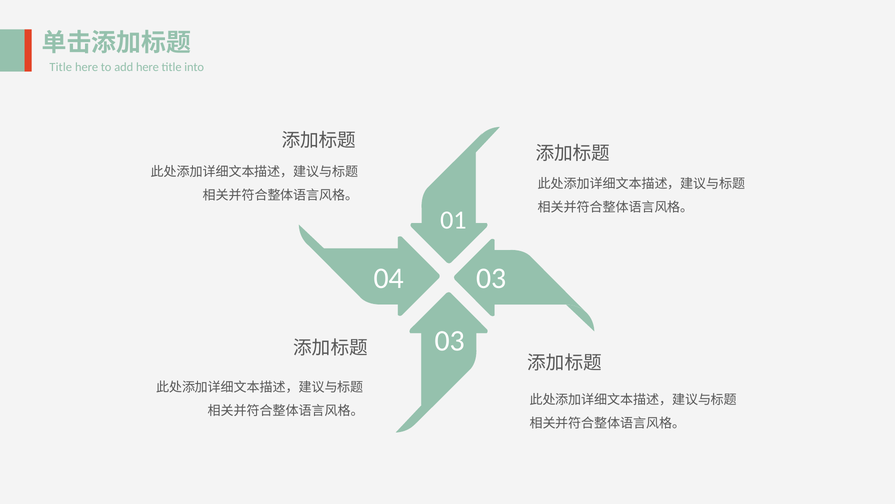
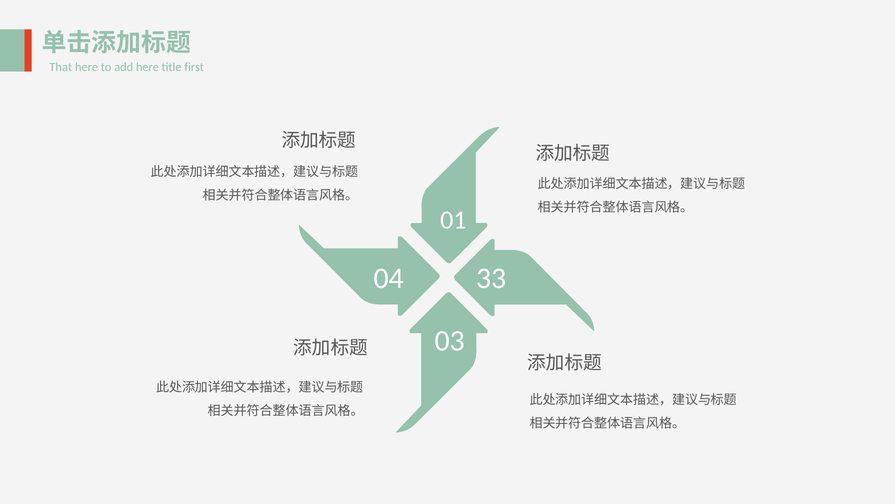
Title at (61, 67): Title -> That
into: into -> first
04 03: 03 -> 33
